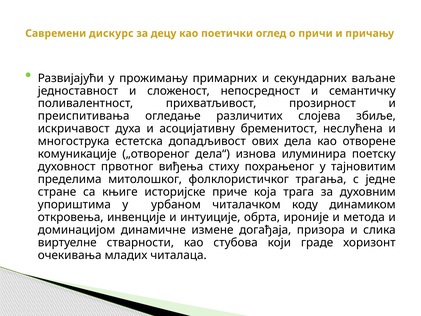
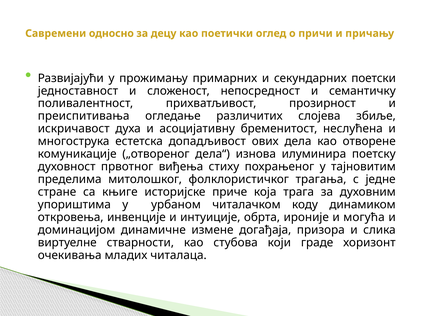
дискурс: дискурс -> односно
ваљане: ваљане -> поетски
метода: метода -> могућа
